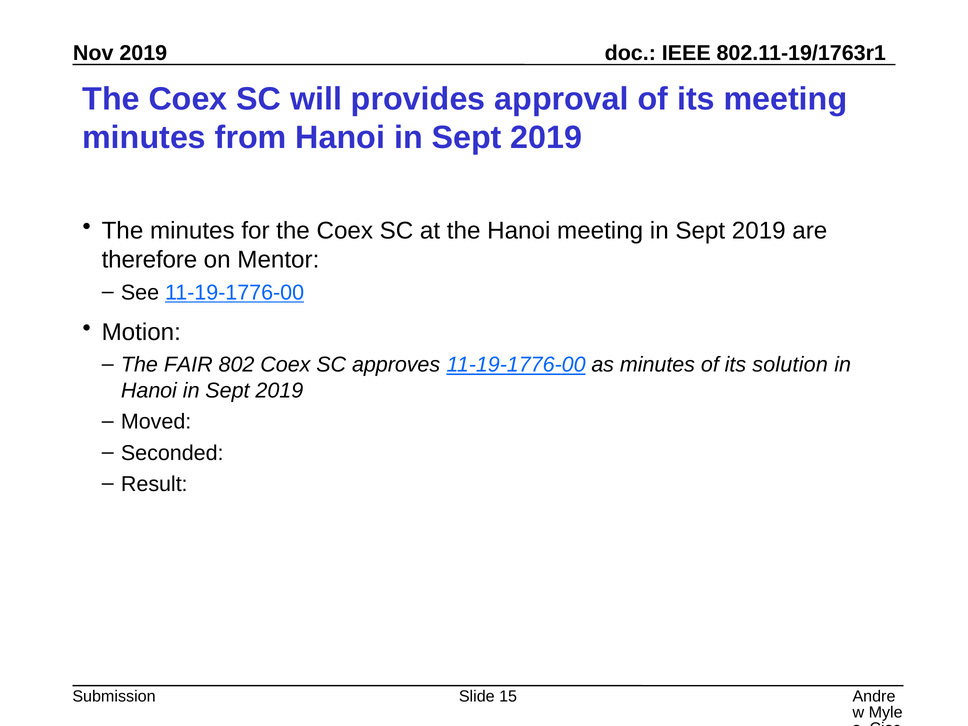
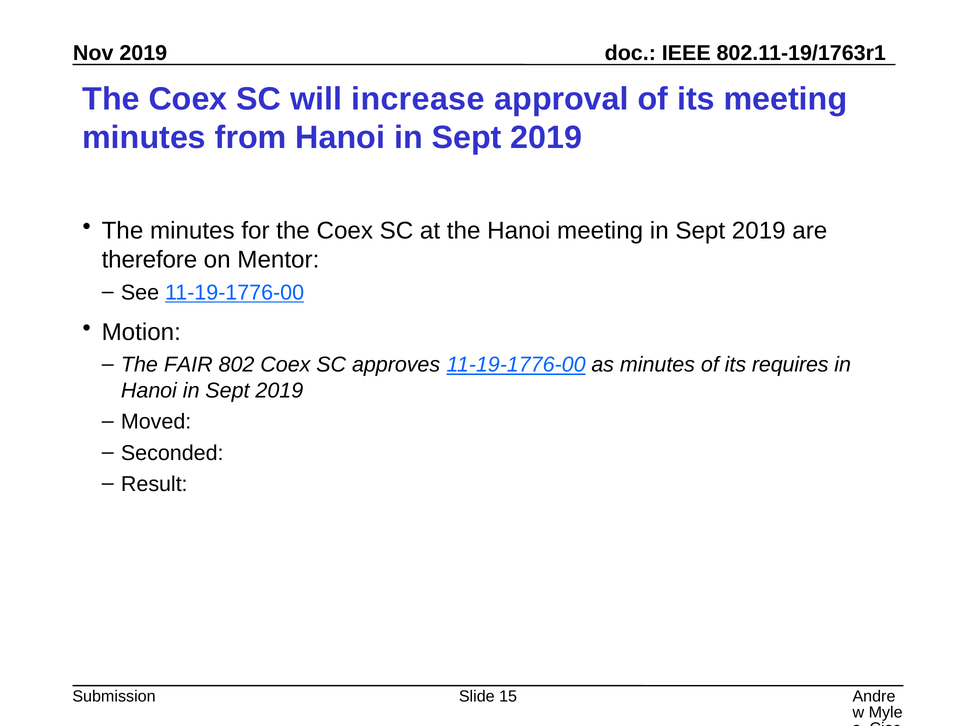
provides: provides -> increase
solution: solution -> requires
